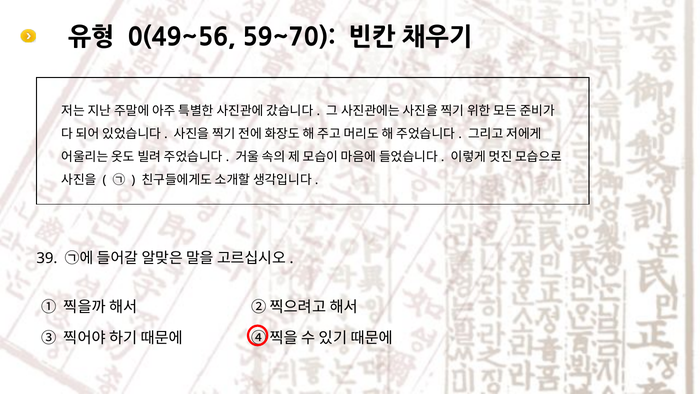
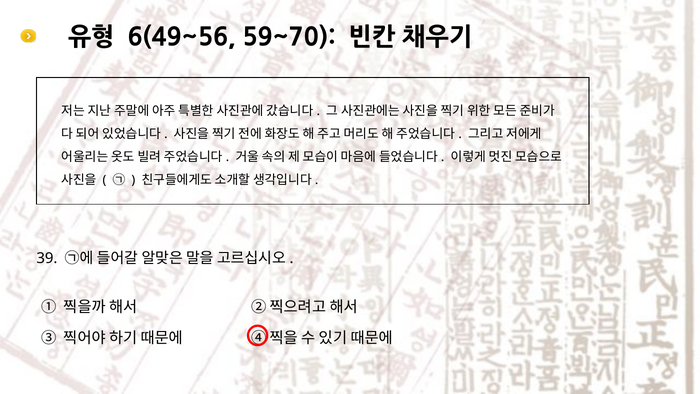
0(49~56: 0(49~56 -> 6(49~56
